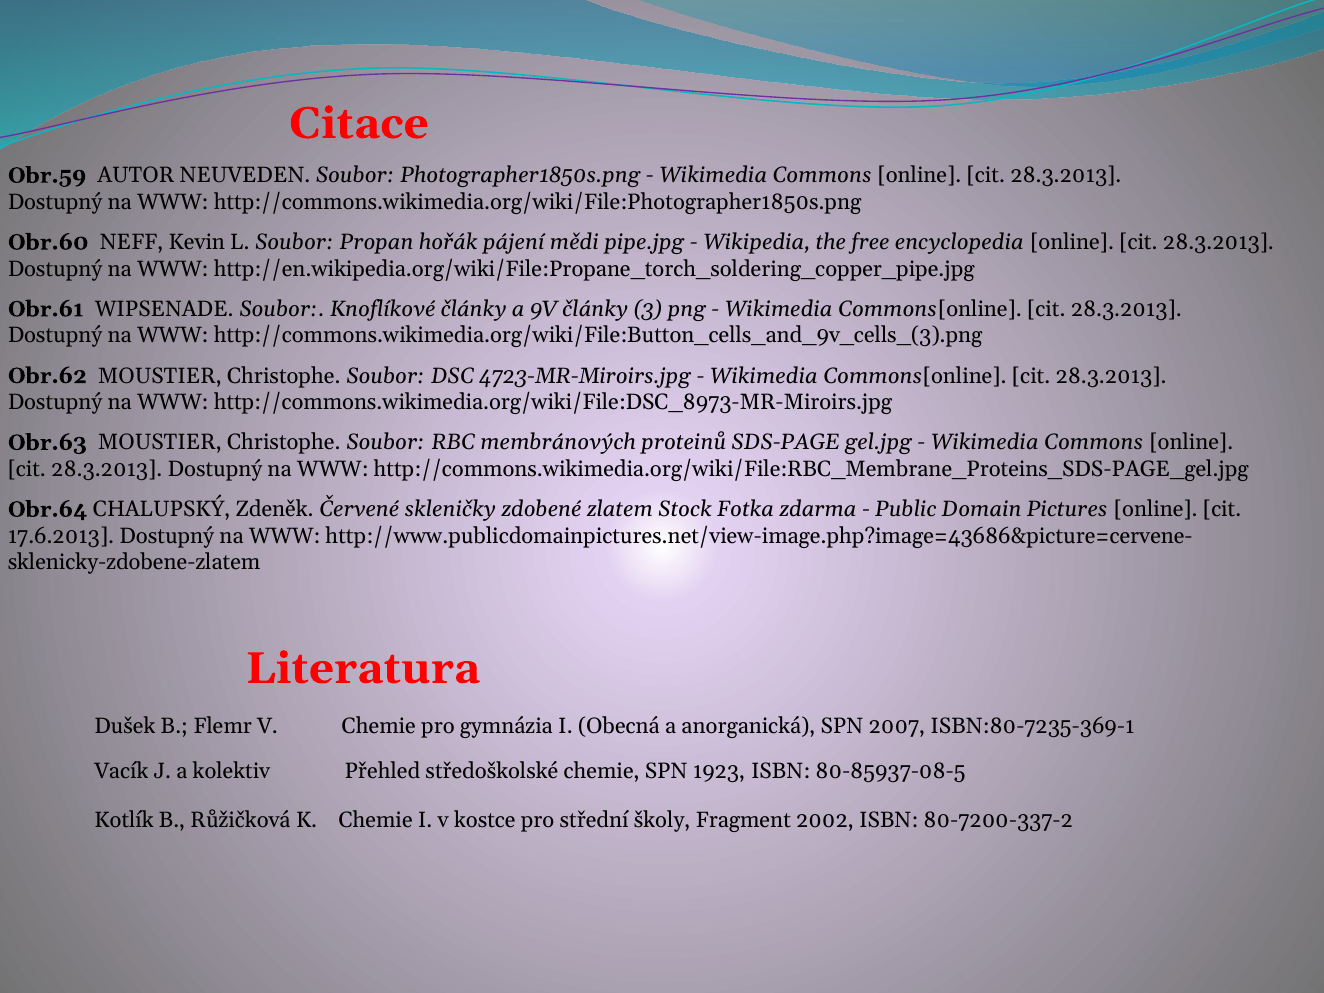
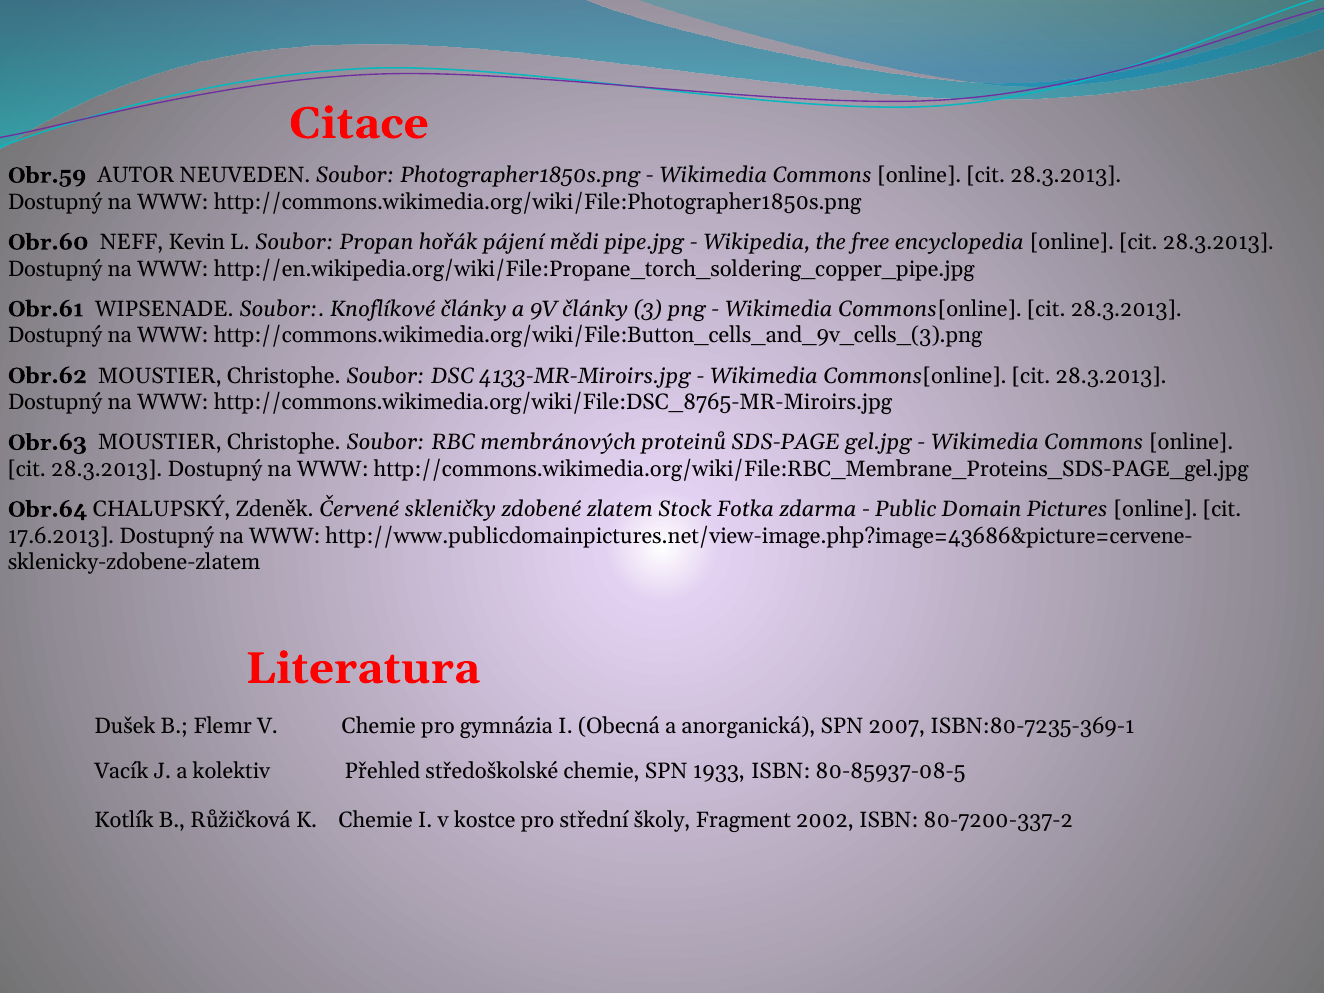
4723-MR-Miroirs.jpg: 4723-MR-Miroirs.jpg -> 4133-MR-Miroirs.jpg
http://commons.wikimedia.org/wiki/File:DSC_8973-MR-Miroirs.jpg: http://commons.wikimedia.org/wiki/File:DSC_8973-MR-Miroirs.jpg -> http://commons.wikimedia.org/wiki/File:DSC_8765-MR-Miroirs.jpg
1923: 1923 -> 1933
